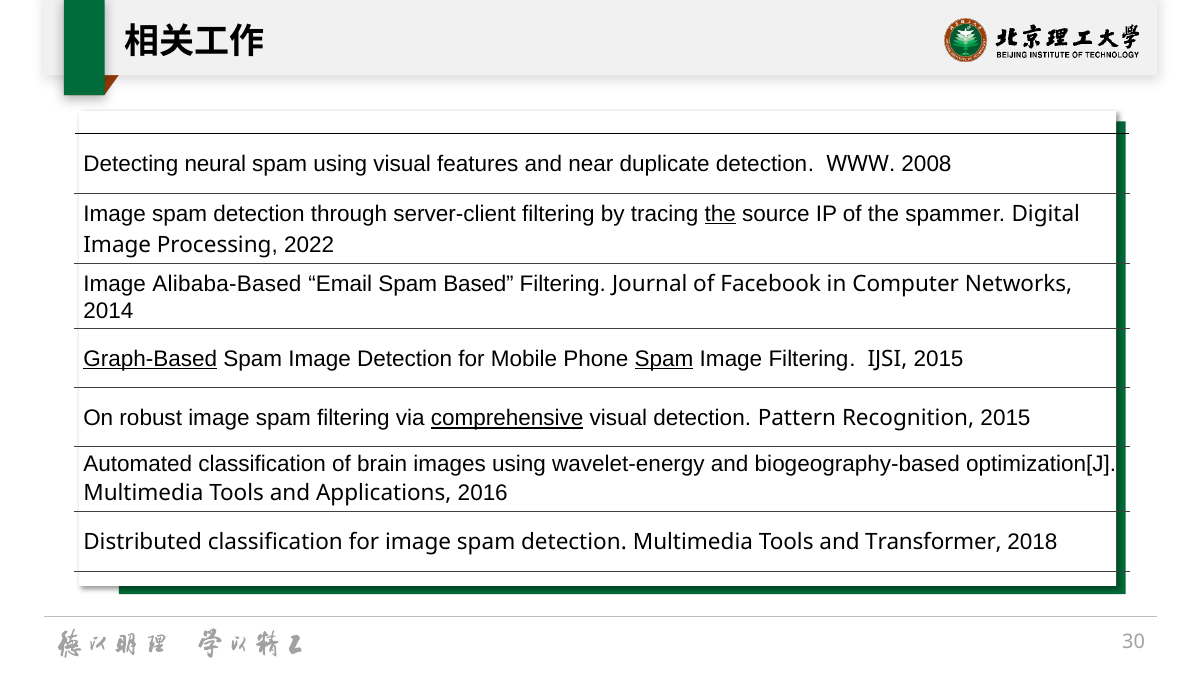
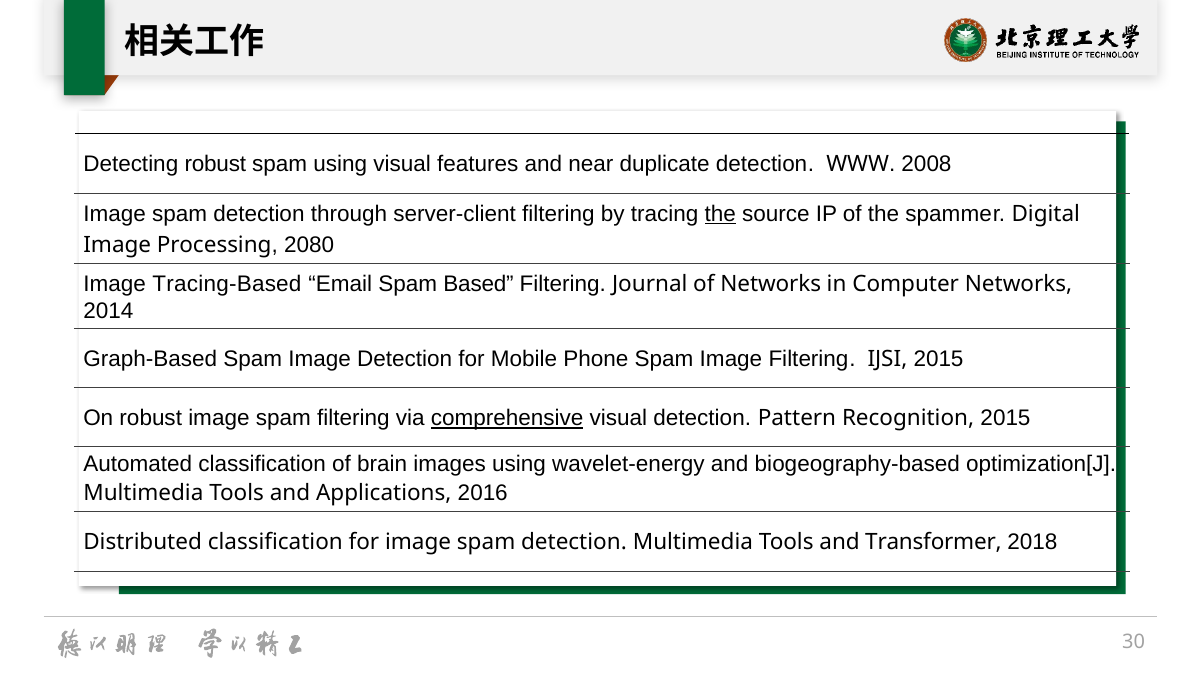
Detecting neural: neural -> robust
2022: 2022 -> 2080
Alibaba-Based: Alibaba-Based -> Tracing-Based
of Facebook: Facebook -> Networks
Graph-Based underline: present -> none
Spam at (664, 359) underline: present -> none
